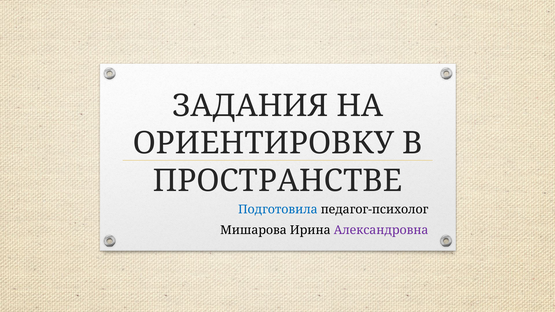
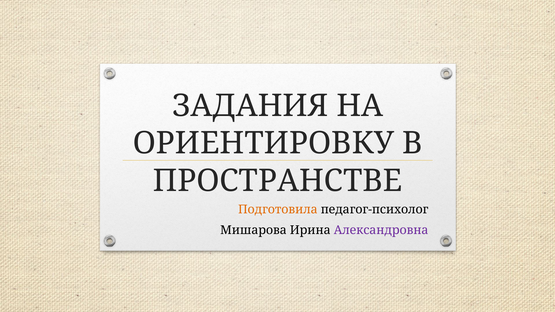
Подготовила colour: blue -> orange
